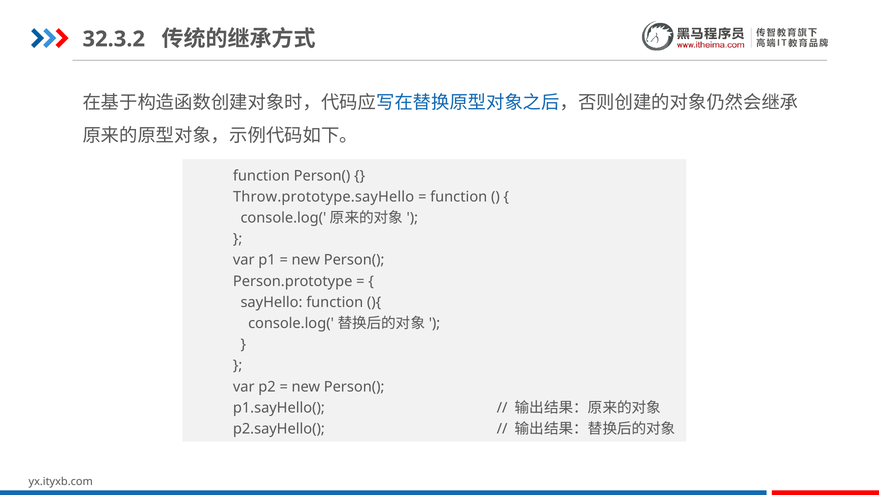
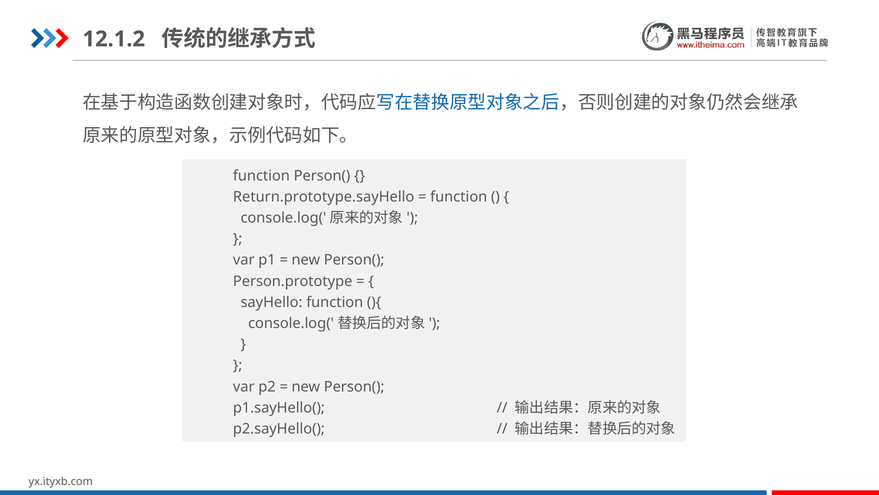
32.3.2: 32.3.2 -> 12.1.2
Throw.prototype.sayHello: Throw.prototype.sayHello -> Return.prototype.sayHello
